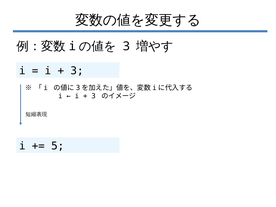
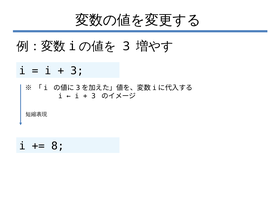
5: 5 -> 8
